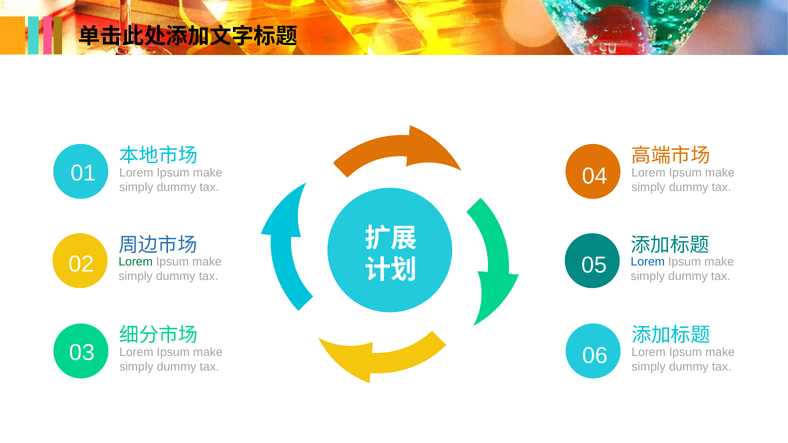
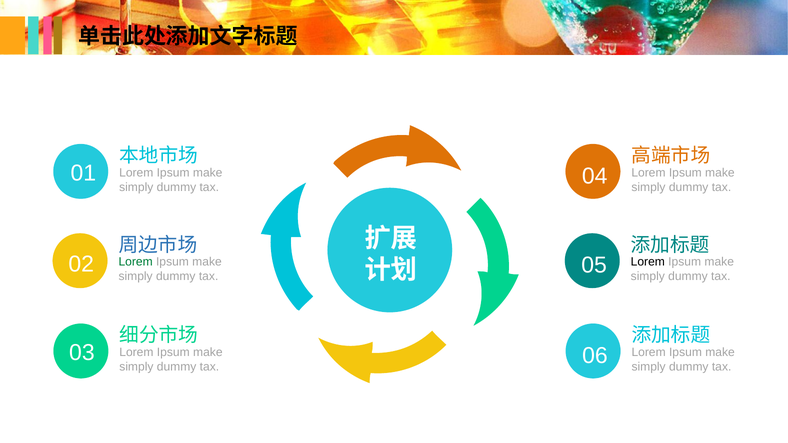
Lorem at (648, 262) colour: blue -> black
